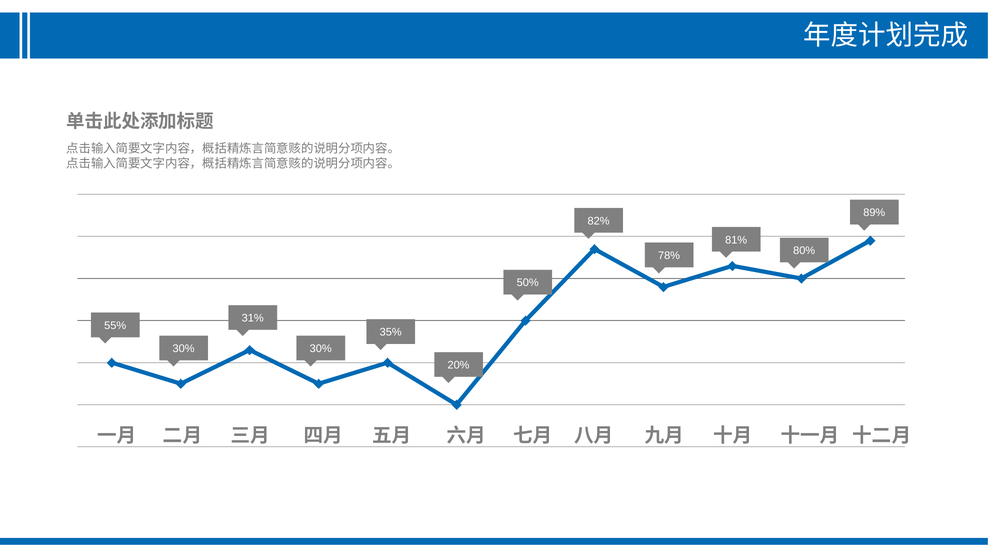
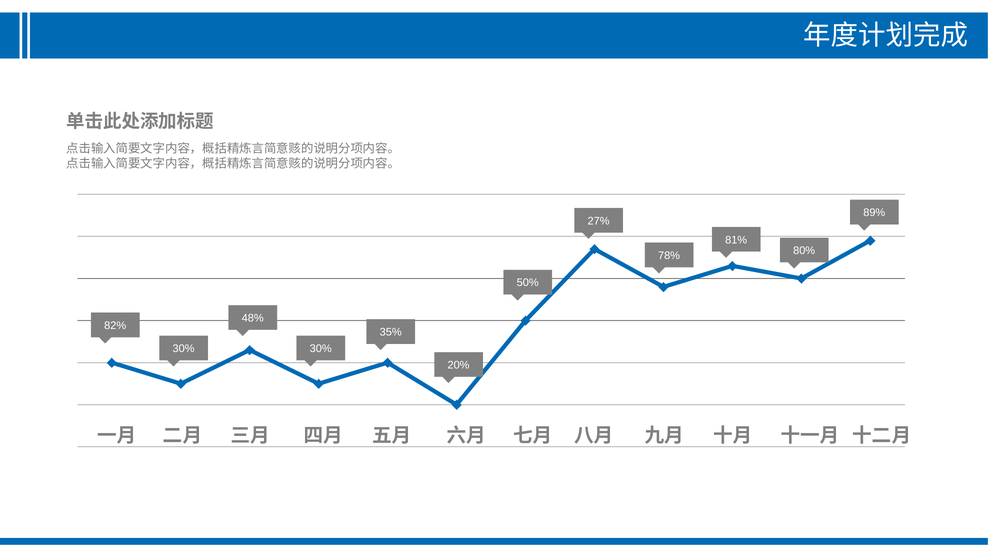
82%: 82% -> 27%
31%: 31% -> 48%
55%: 55% -> 82%
